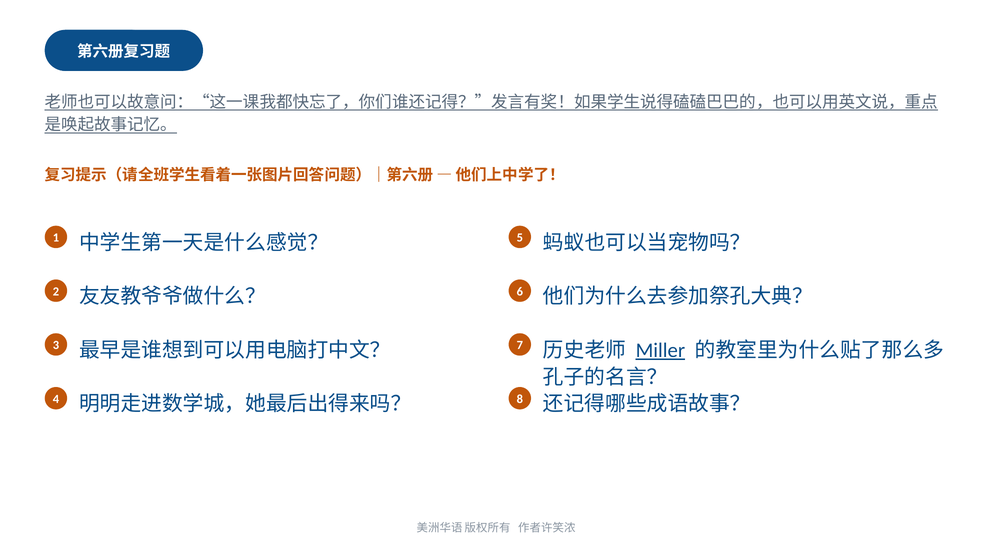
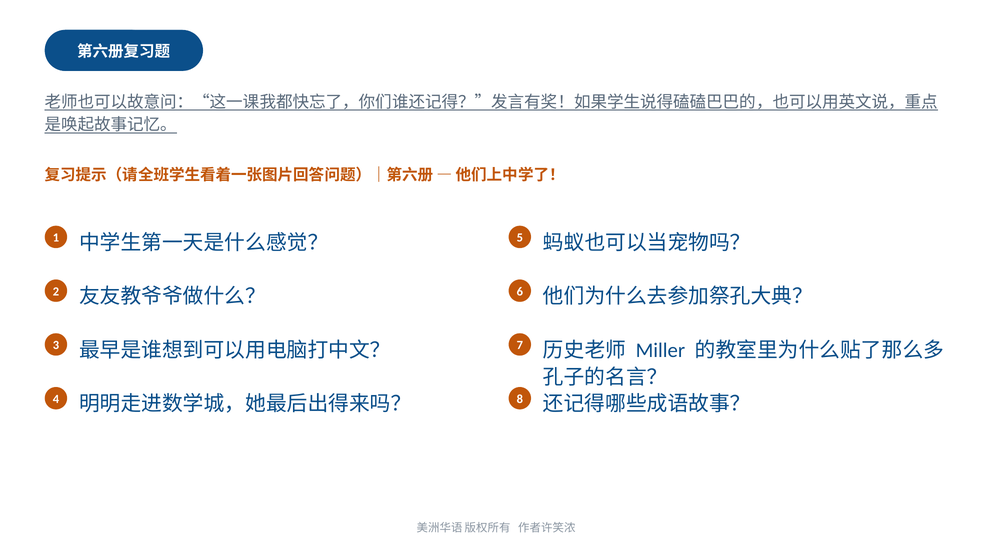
Miller underline: present -> none
